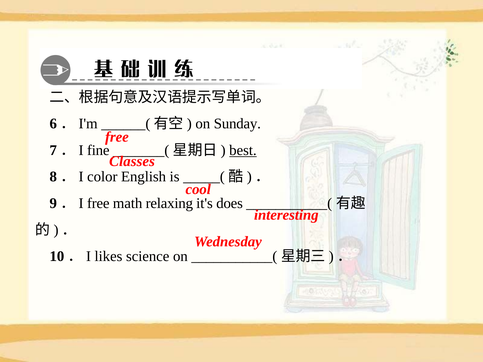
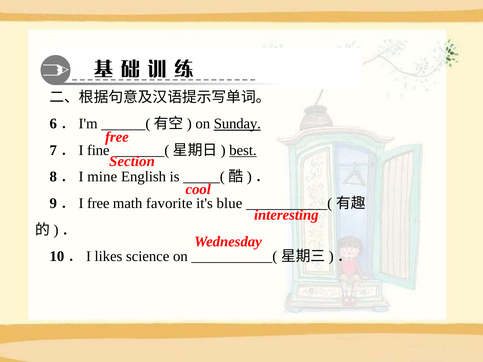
Sunday underline: none -> present
Classes: Classes -> Section
color: color -> mine
relaxing: relaxing -> favorite
does: does -> blue
